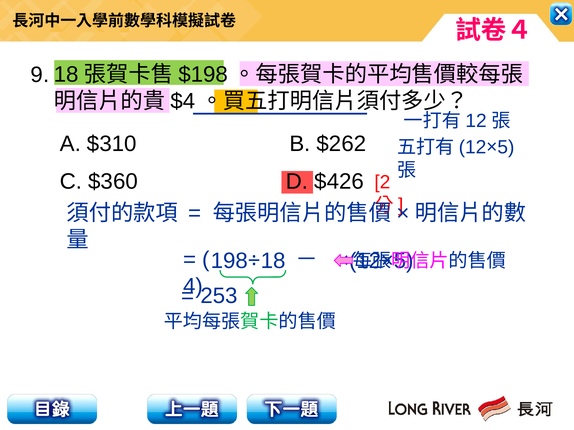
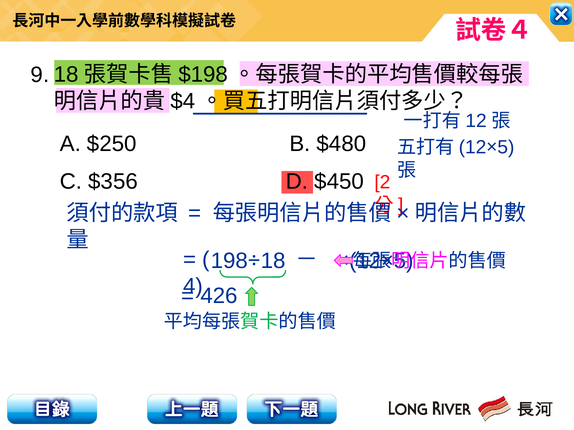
$310: $310 -> $250
$262: $262 -> $480
$360: $360 -> $356
$426: $426 -> $450
253: 253 -> 426
